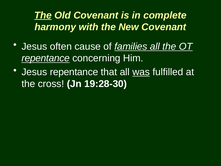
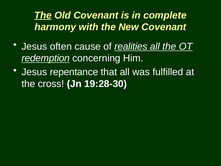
families: families -> realities
repentance at (46, 58): repentance -> redemption
was underline: present -> none
